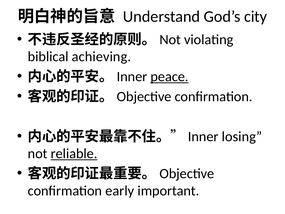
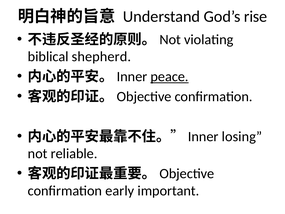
city: city -> rise
achieving: achieving -> shepherd
reliable underline: present -> none
